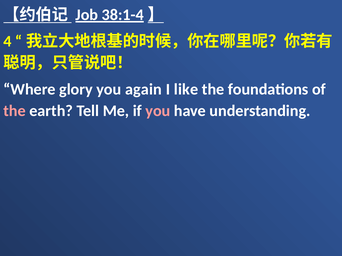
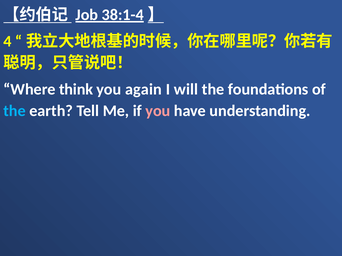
glory: glory -> think
like: like -> will
the at (15, 111) colour: pink -> light blue
